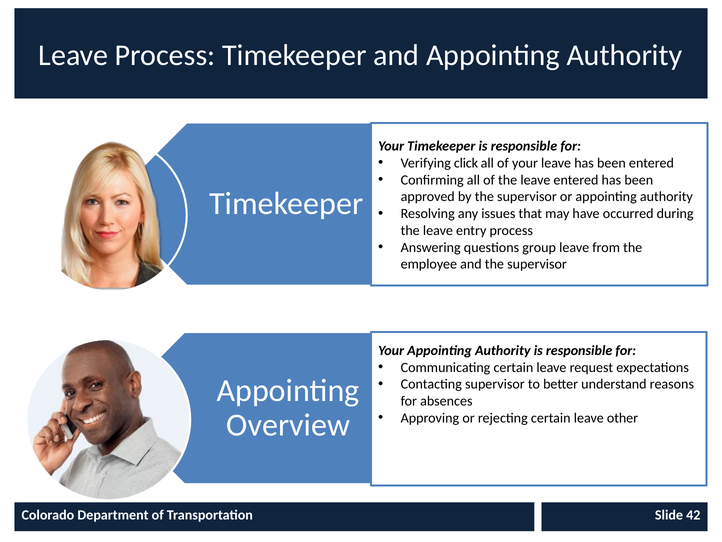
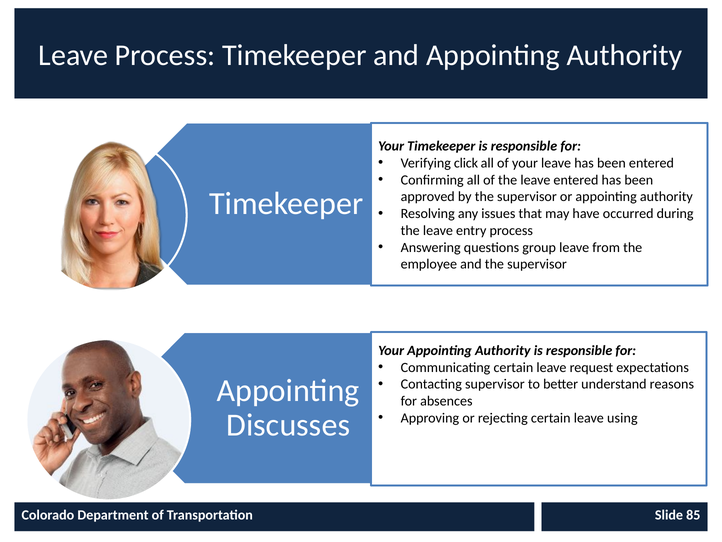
other: other -> using
Overview: Overview -> Discusses
42: 42 -> 85
